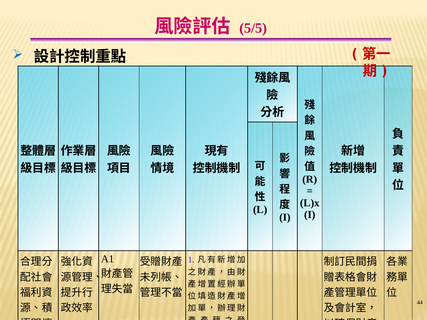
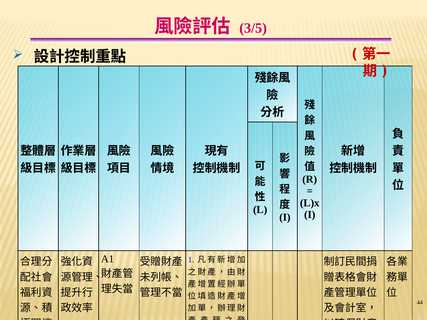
5/5: 5/5 -> 3/5
